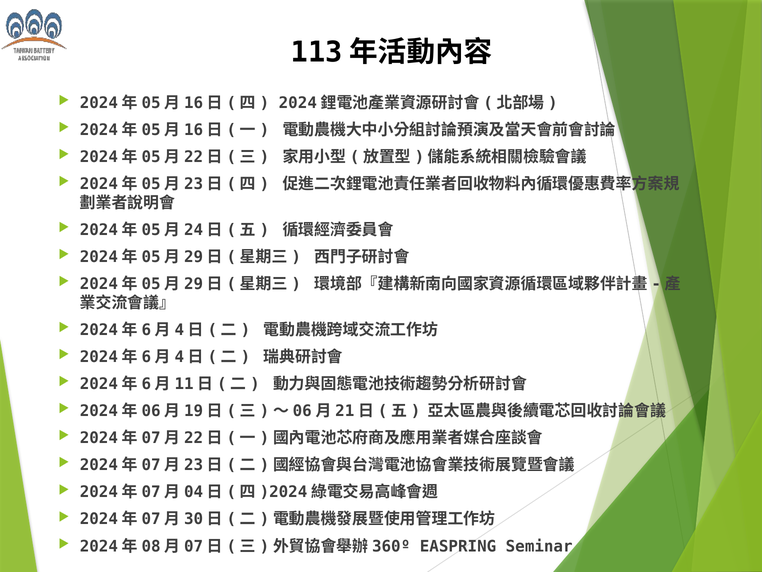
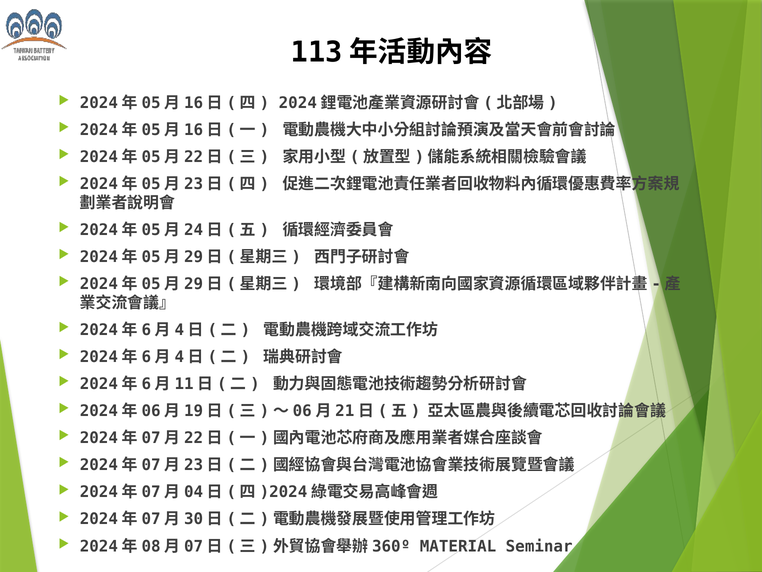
EASPRING: EASPRING -> MATERIAL
